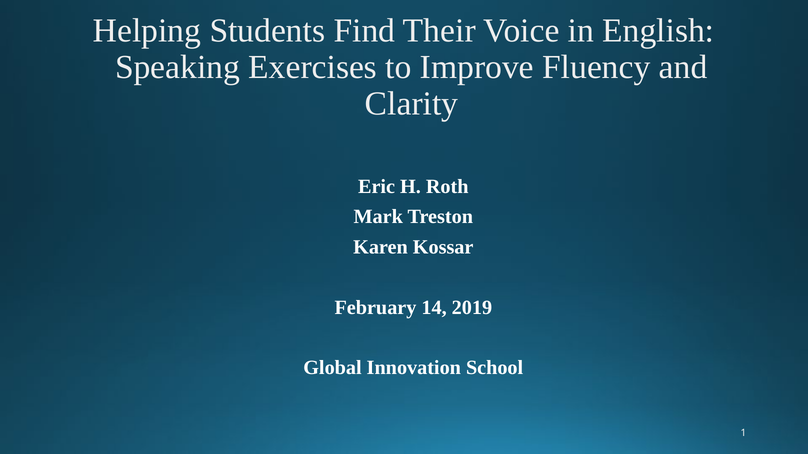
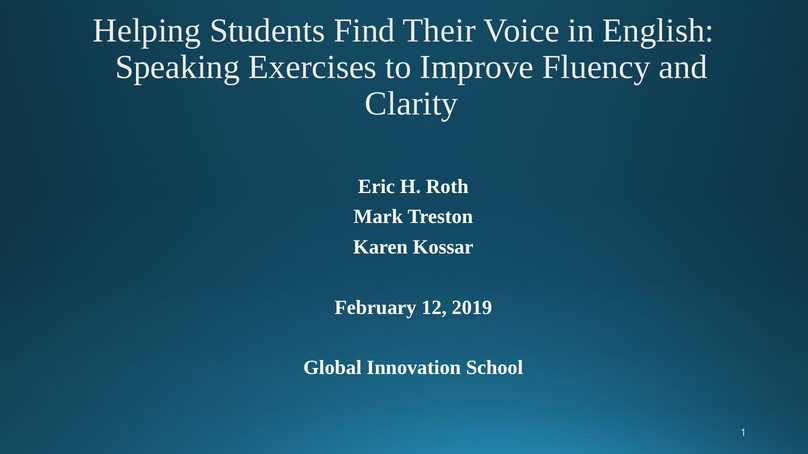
14: 14 -> 12
